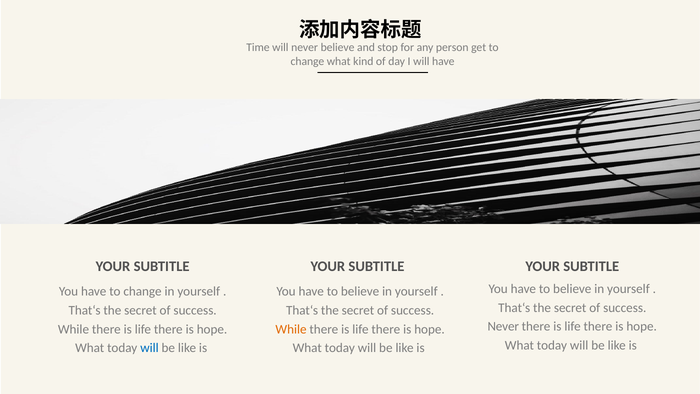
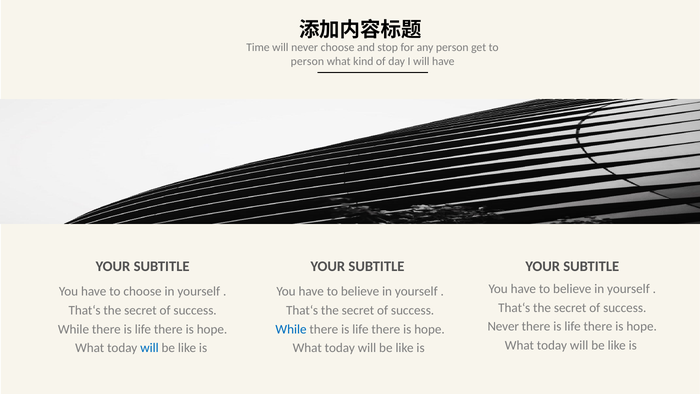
never believe: believe -> choose
change at (307, 61): change -> person
have to change: change -> choose
While at (291, 329) colour: orange -> blue
